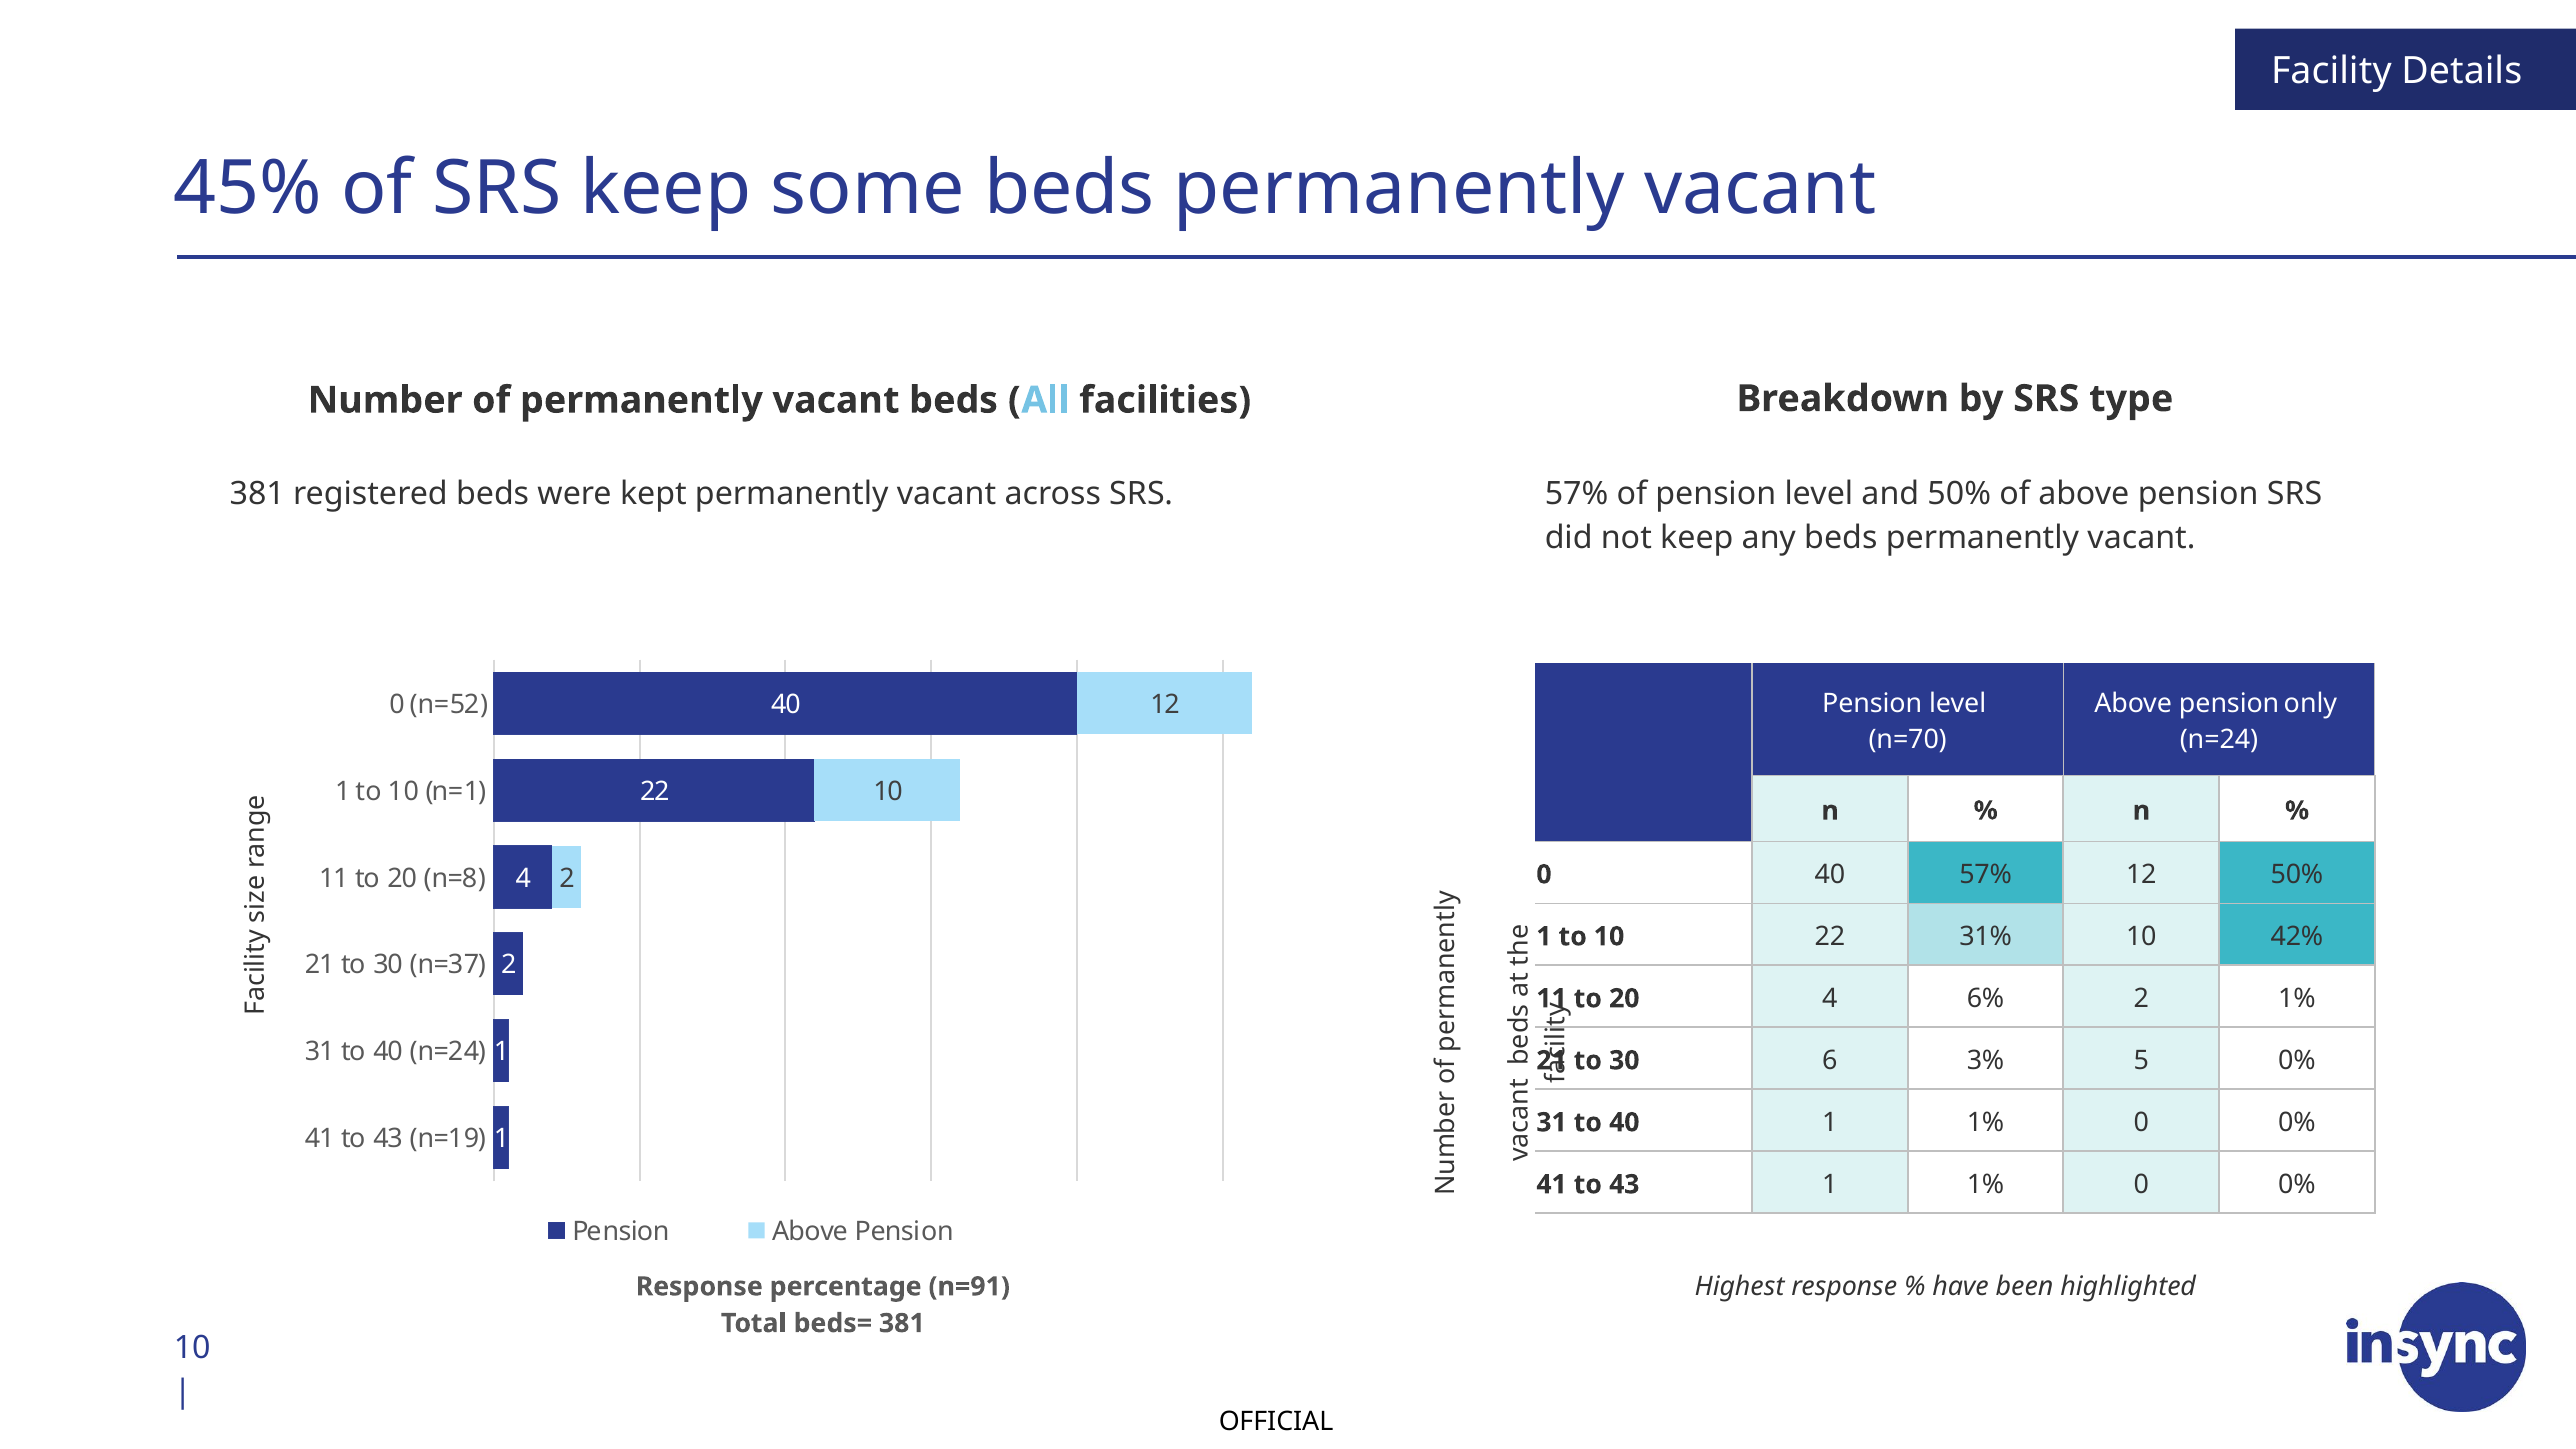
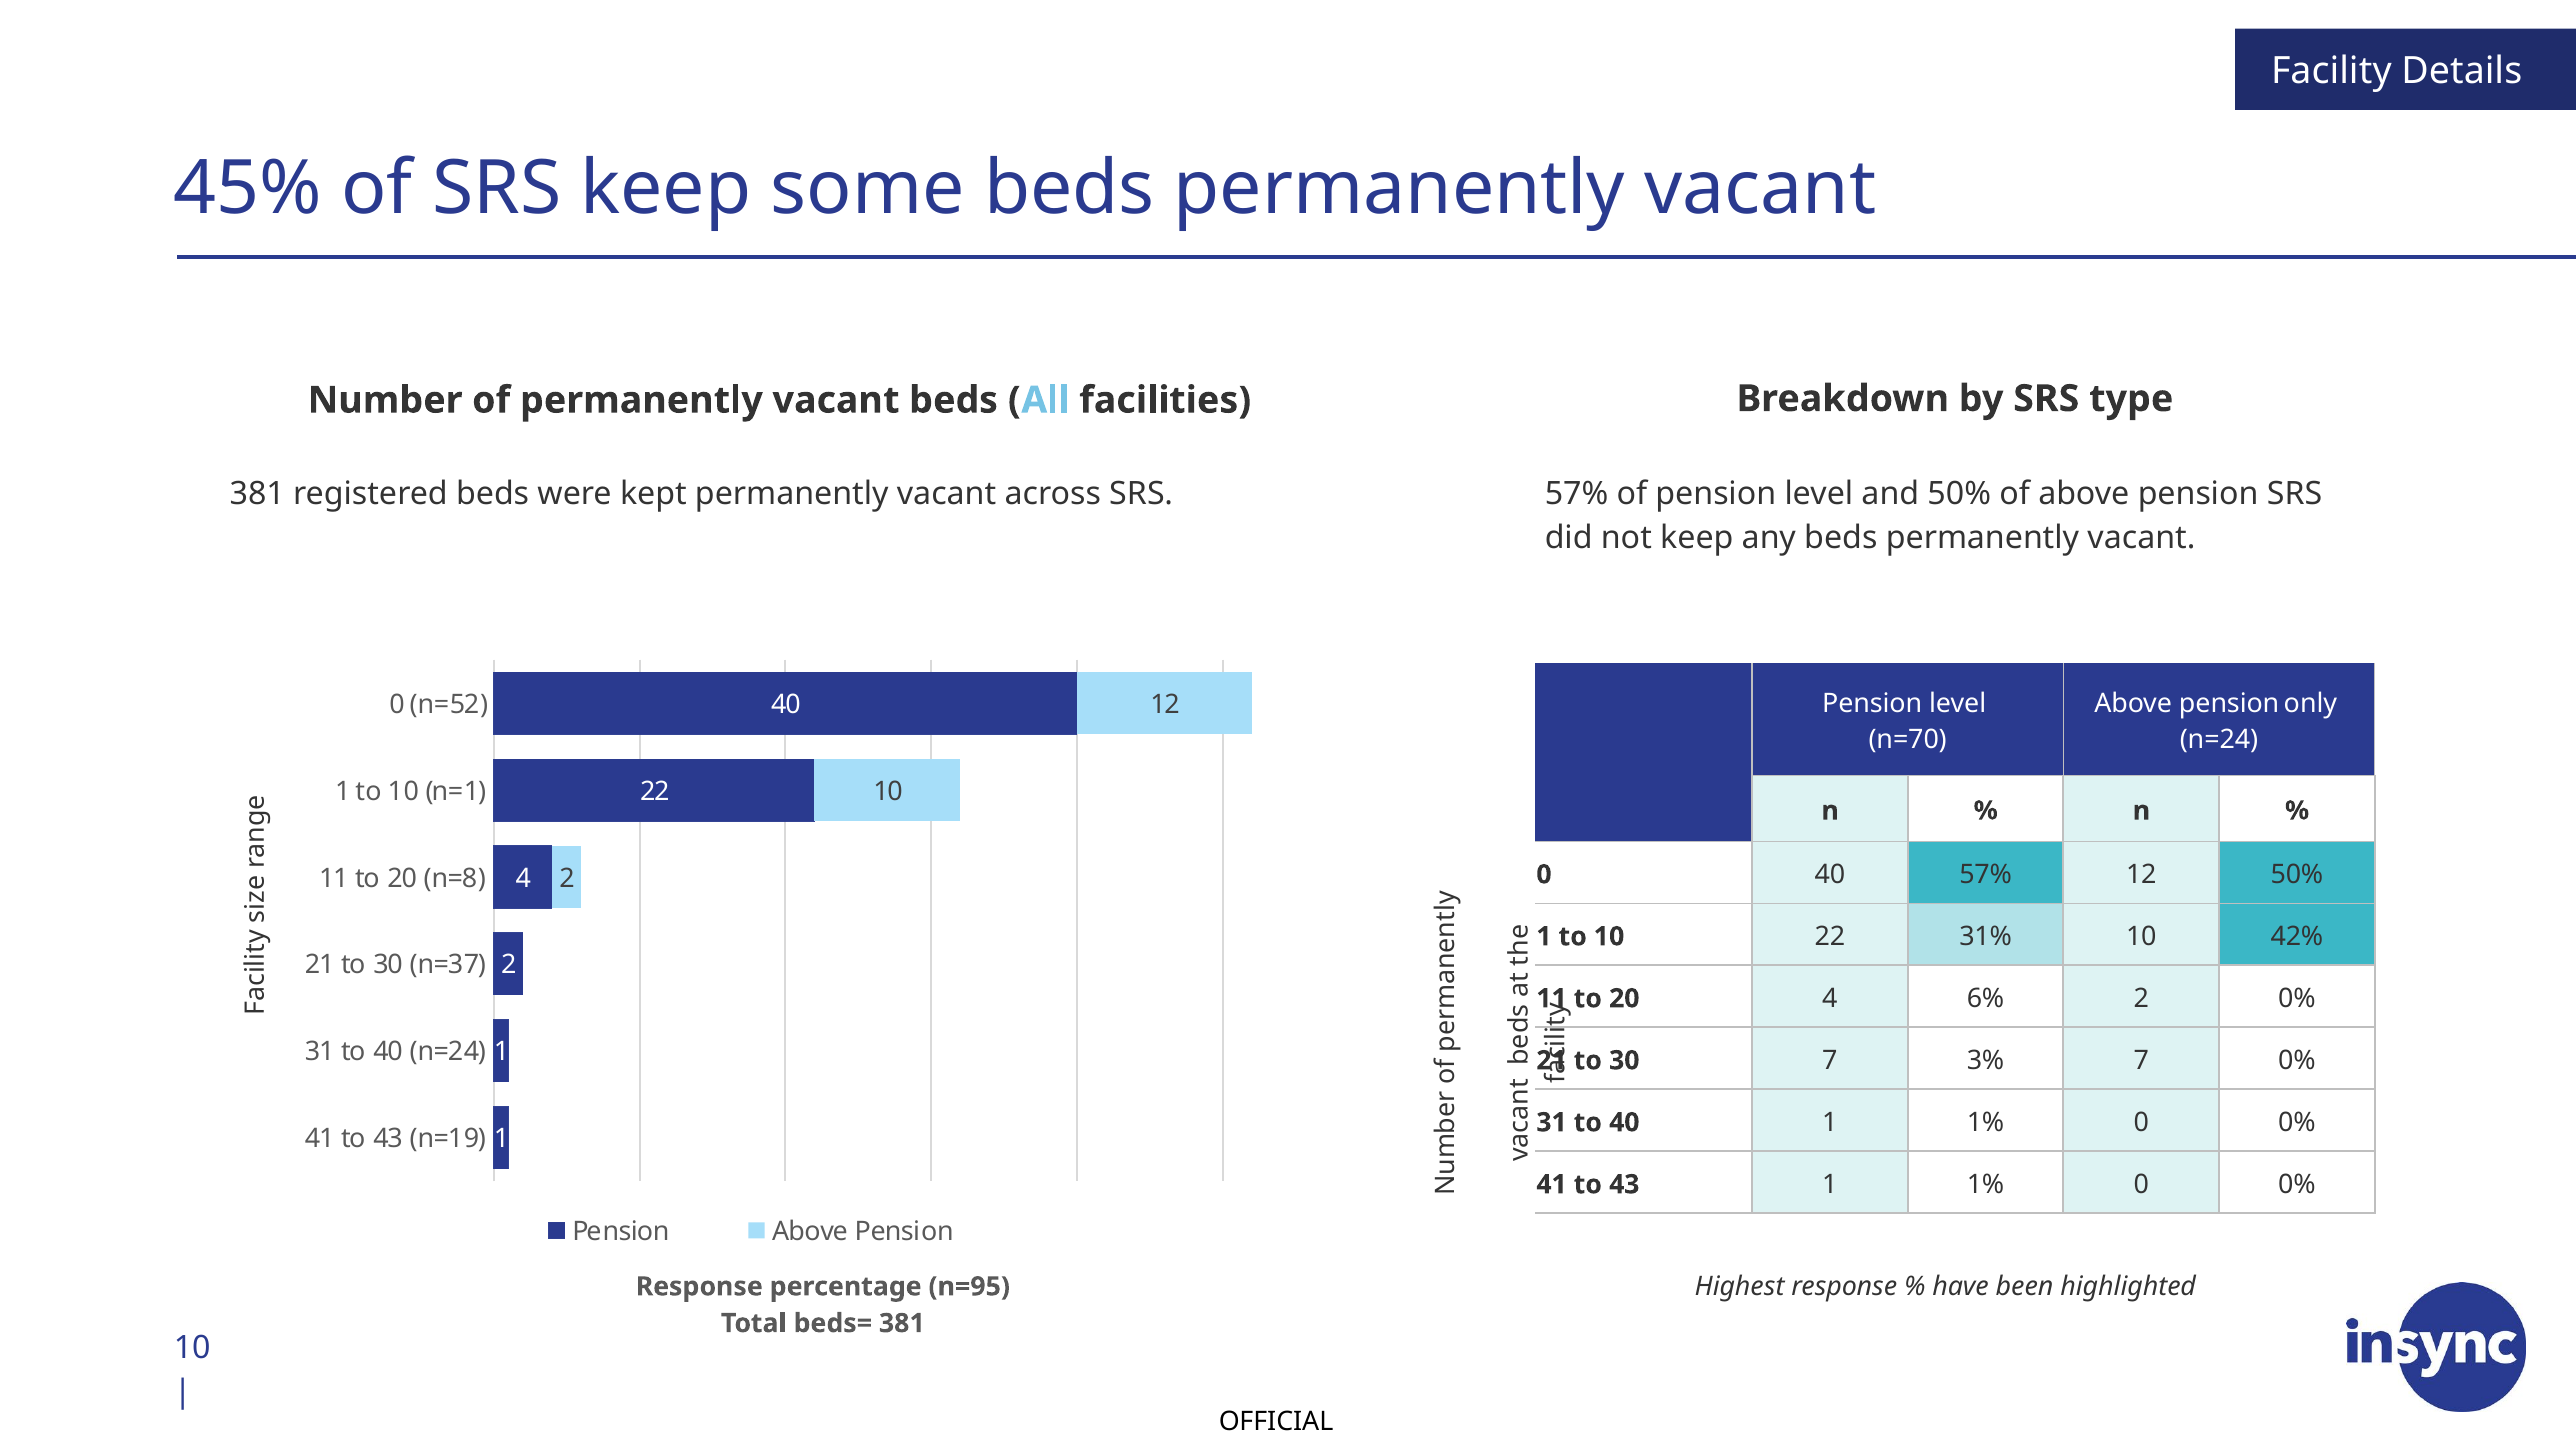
2 1%: 1% -> 0%
30 6: 6 -> 7
3% 5: 5 -> 7
n=91: n=91 -> n=95
